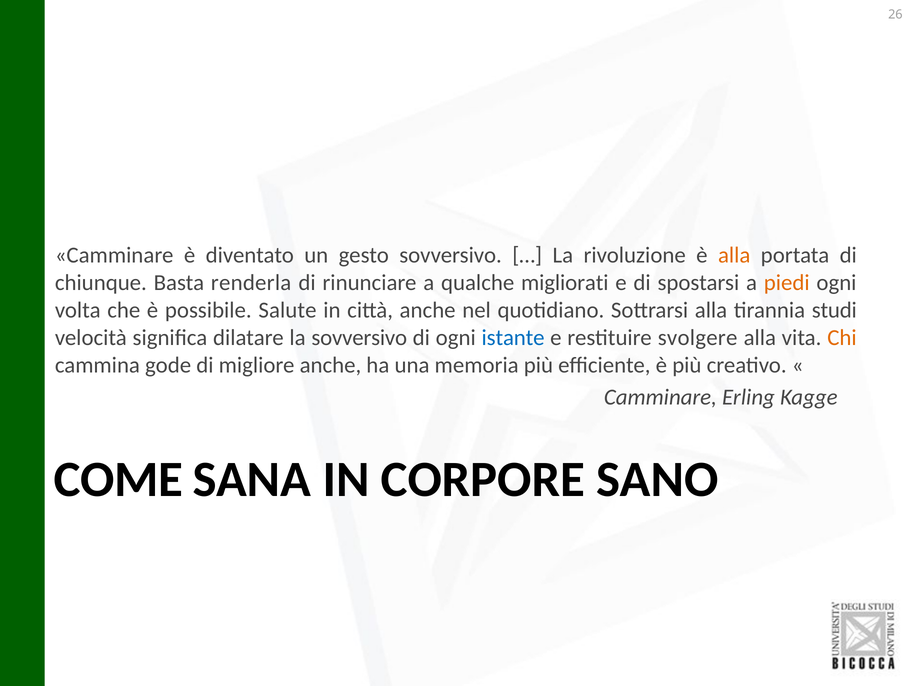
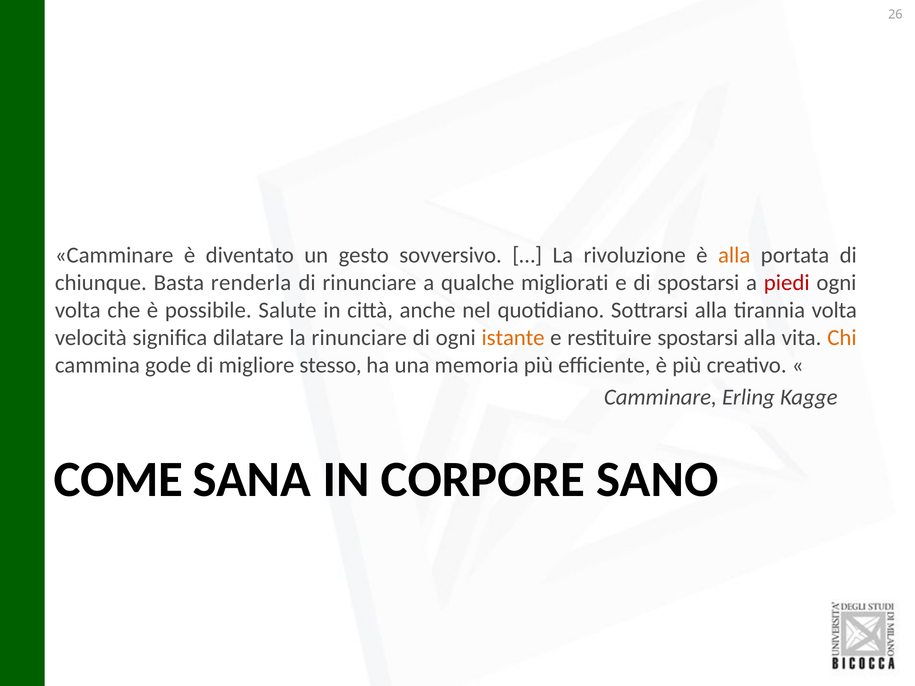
piedi colour: orange -> red
tirannia studi: studi -> volta
la sovversivo: sovversivo -> rinunciare
istante colour: blue -> orange
restituire svolgere: svolgere -> spostarsi
migliore anche: anche -> stesso
